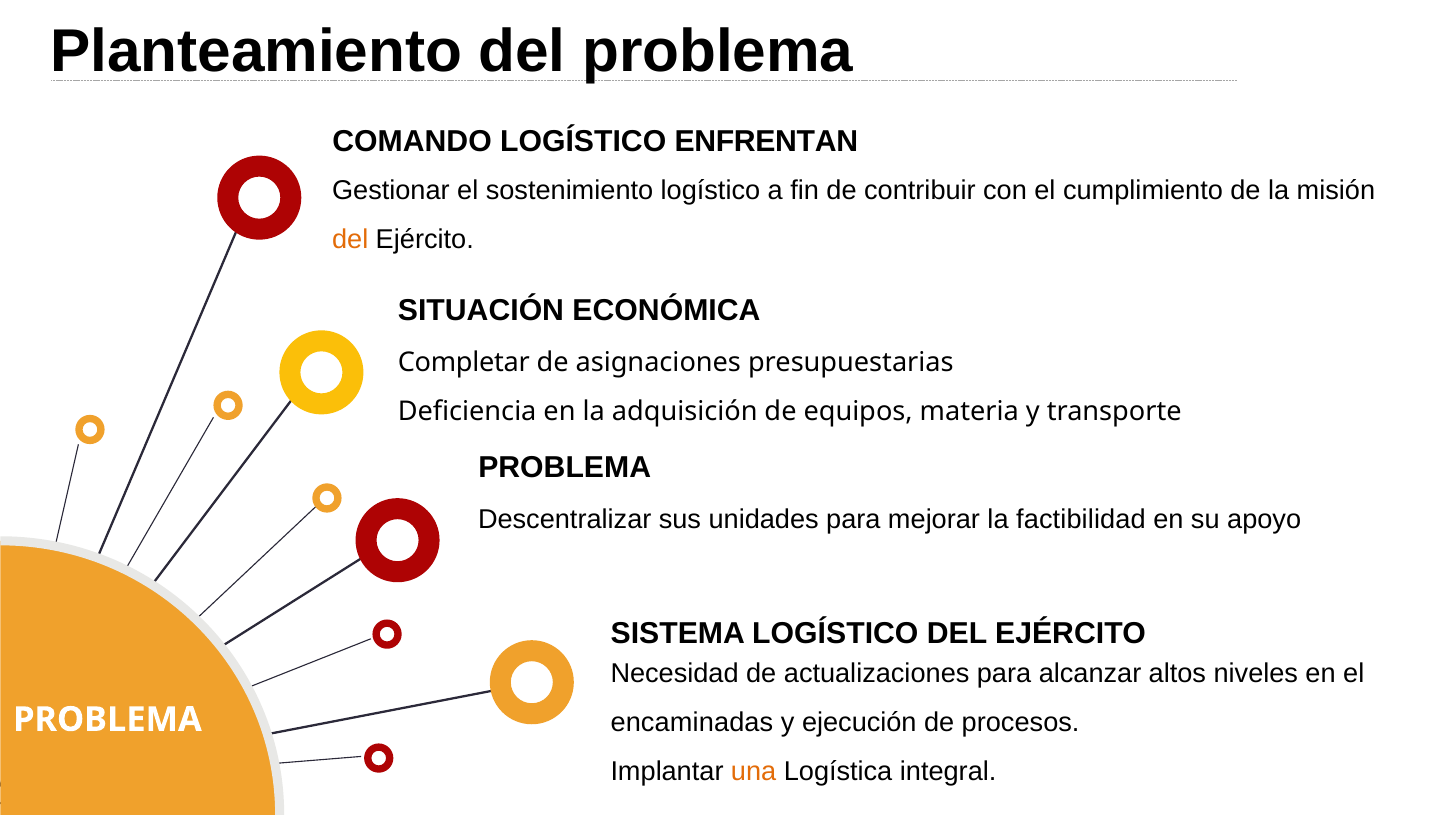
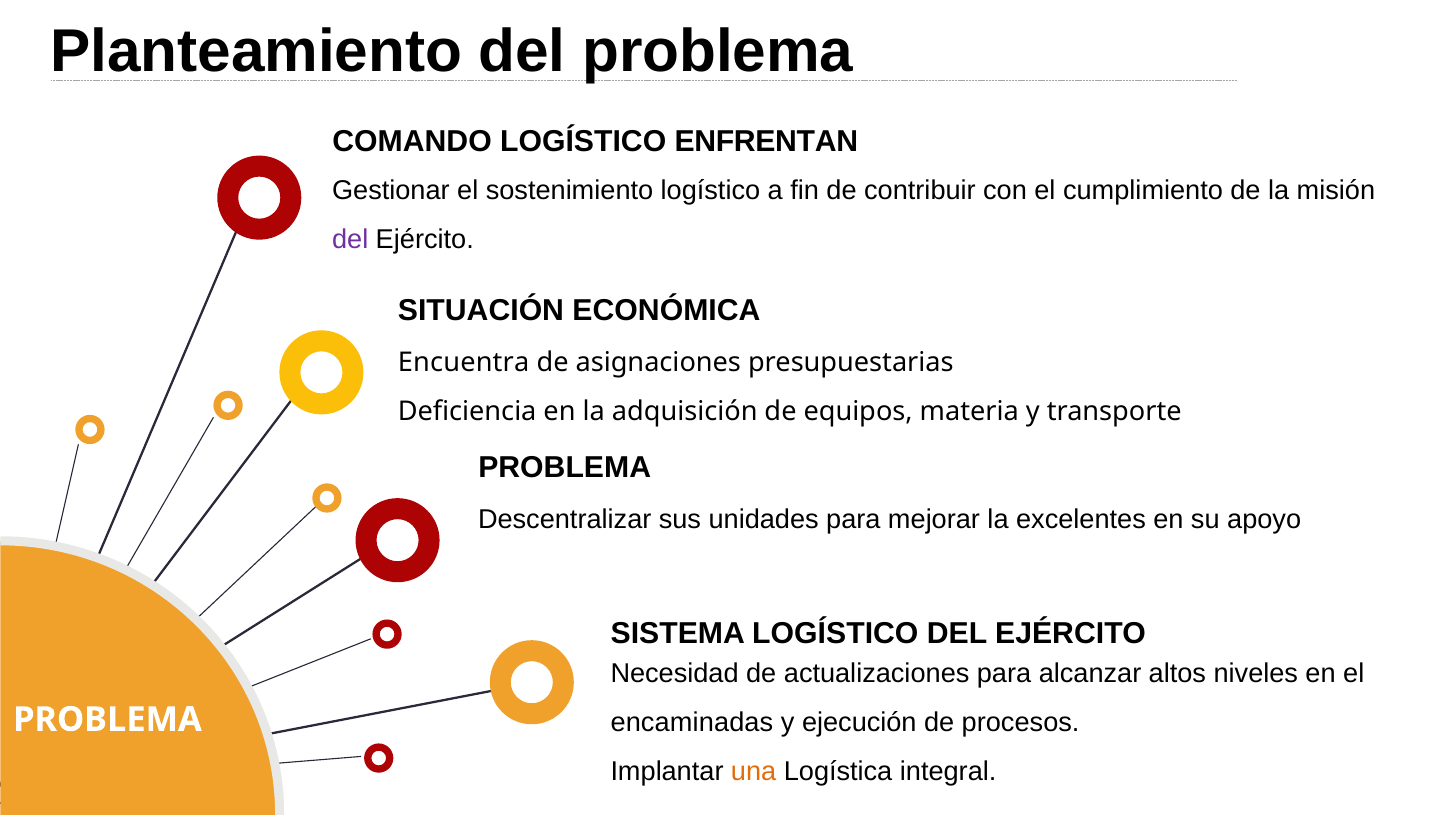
del at (350, 239) colour: orange -> purple
Completar: Completar -> Encuentra
factibilidad: factibilidad -> excelentes
